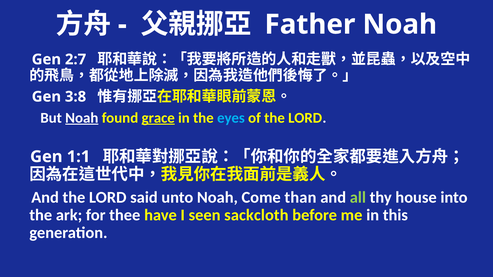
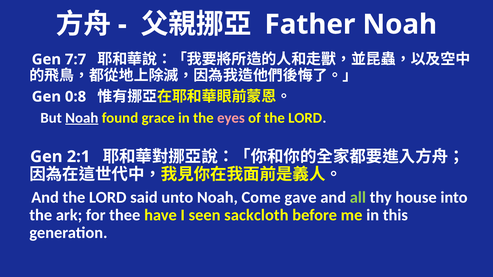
2:7: 2:7 -> 7:7
3:8: 3:8 -> 0:8
grace underline: present -> none
eyes colour: light blue -> pink
1:1: 1:1 -> 2:1
than: than -> gave
